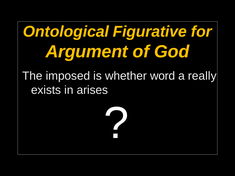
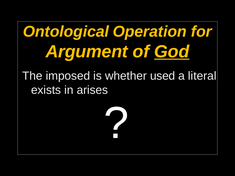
Figurative: Figurative -> Operation
God underline: none -> present
word: word -> used
really: really -> literal
